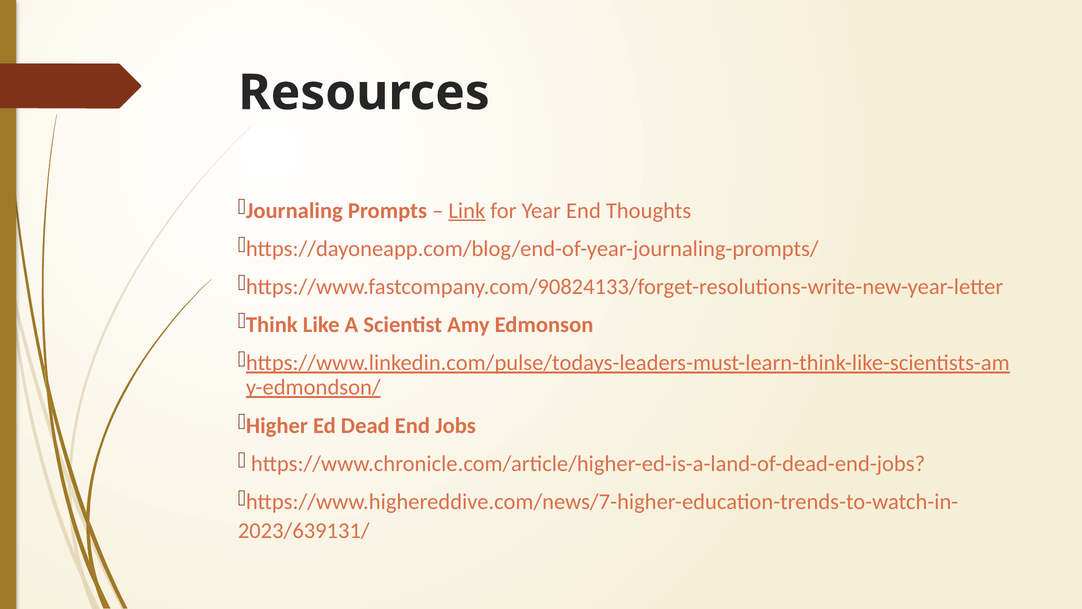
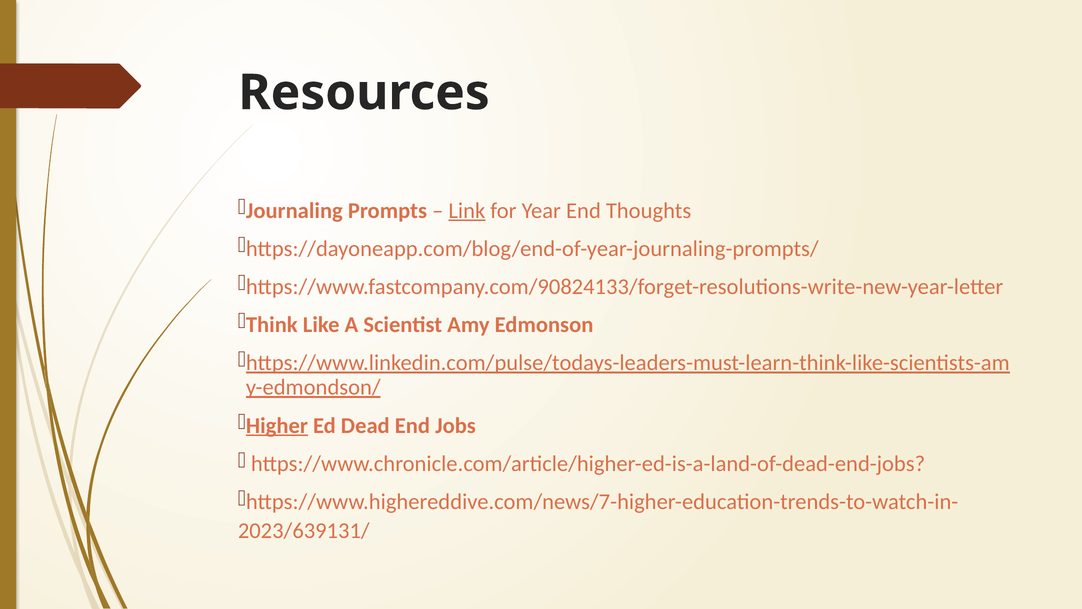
Higher underline: none -> present
